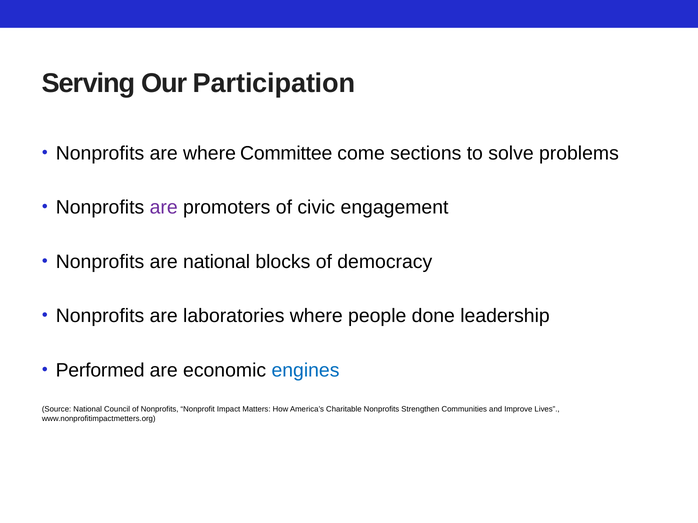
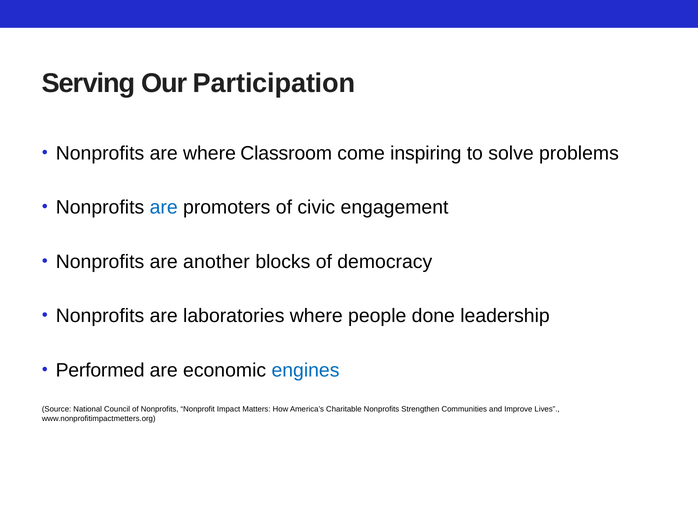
Committee: Committee -> Classroom
sections: sections -> inspiring
are at (164, 208) colour: purple -> blue
are national: national -> another
